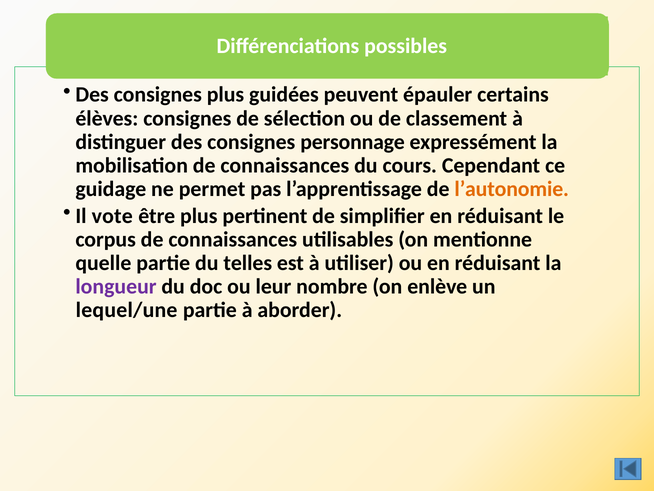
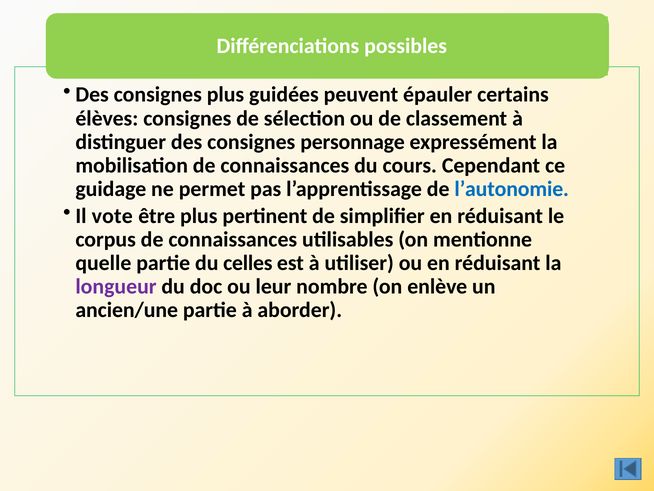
l’autonomie colour: orange -> blue
telles: telles -> celles
lequel/une: lequel/une -> ancien/une
